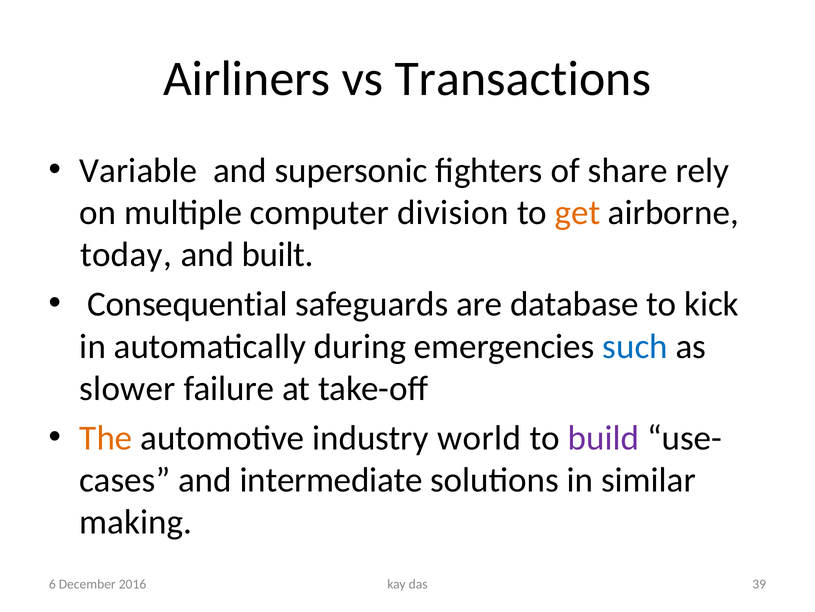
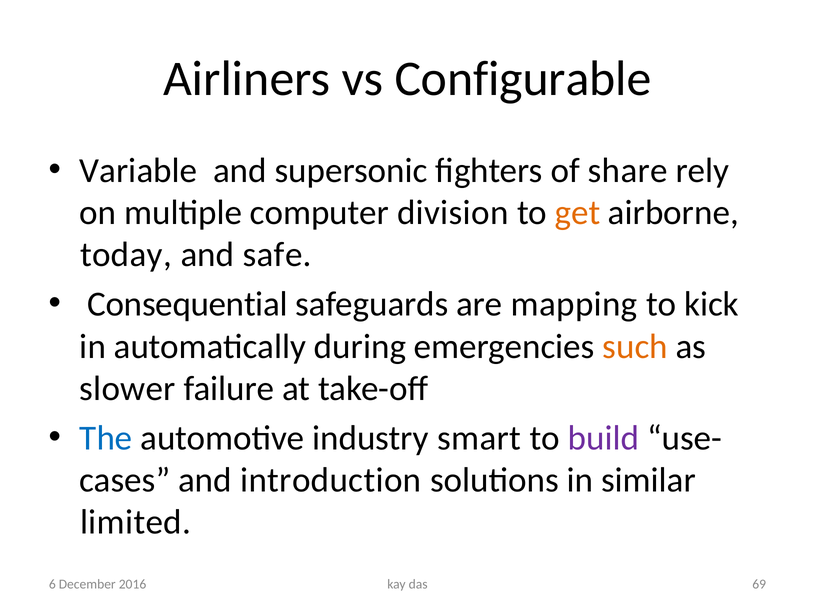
Transactions: Transactions -> Configurable
built: built -> safe
database: database -> mapping
such colour: blue -> orange
The colour: orange -> blue
world: world -> smart
intermediate: intermediate -> introduction
making: making -> limited
39: 39 -> 69
